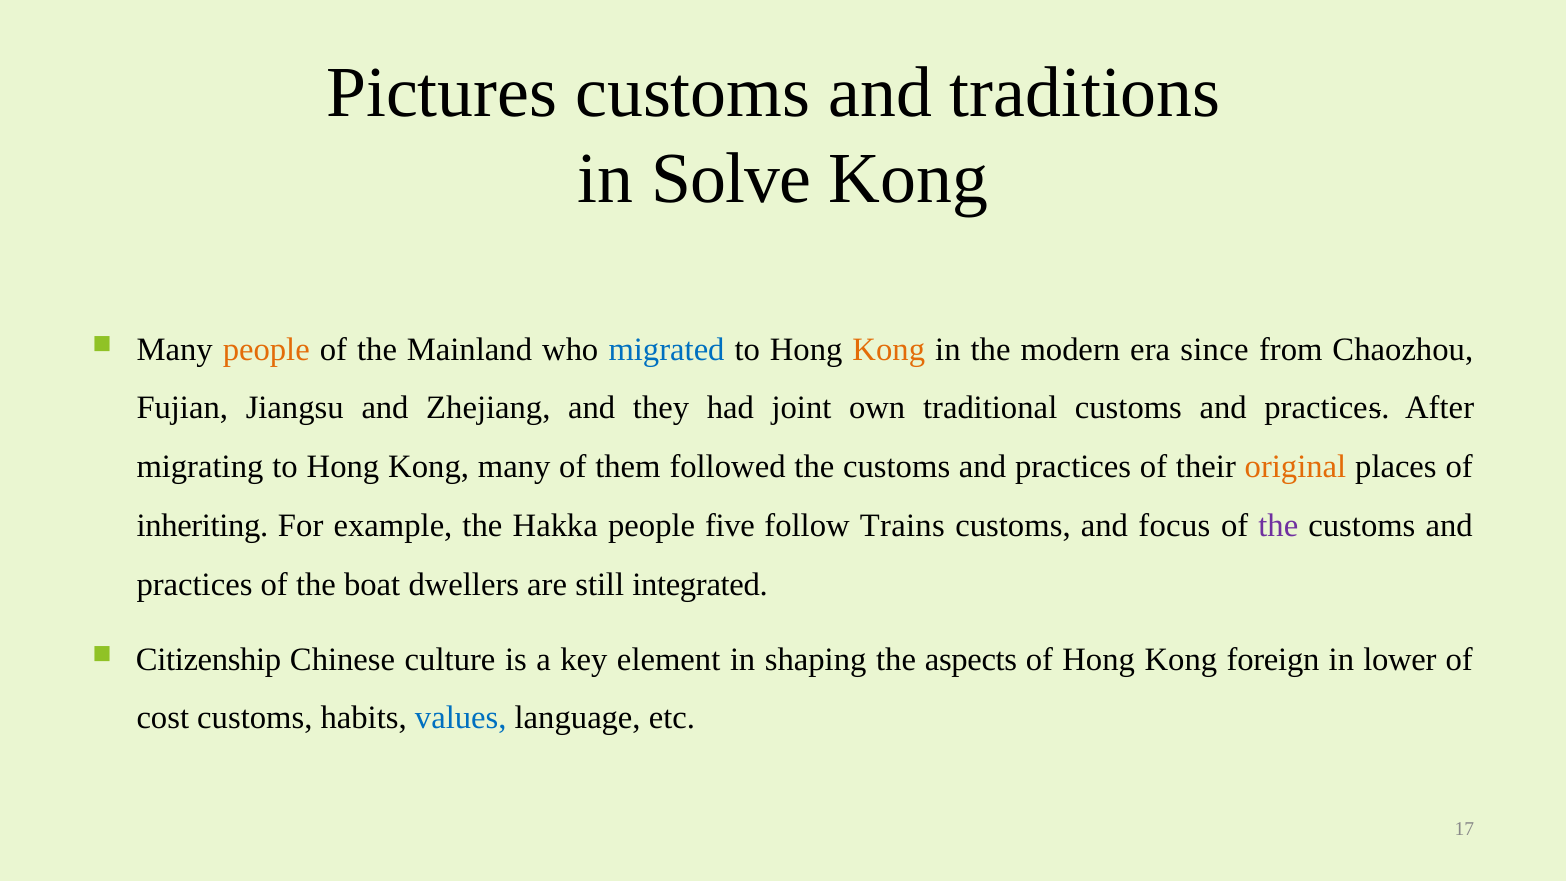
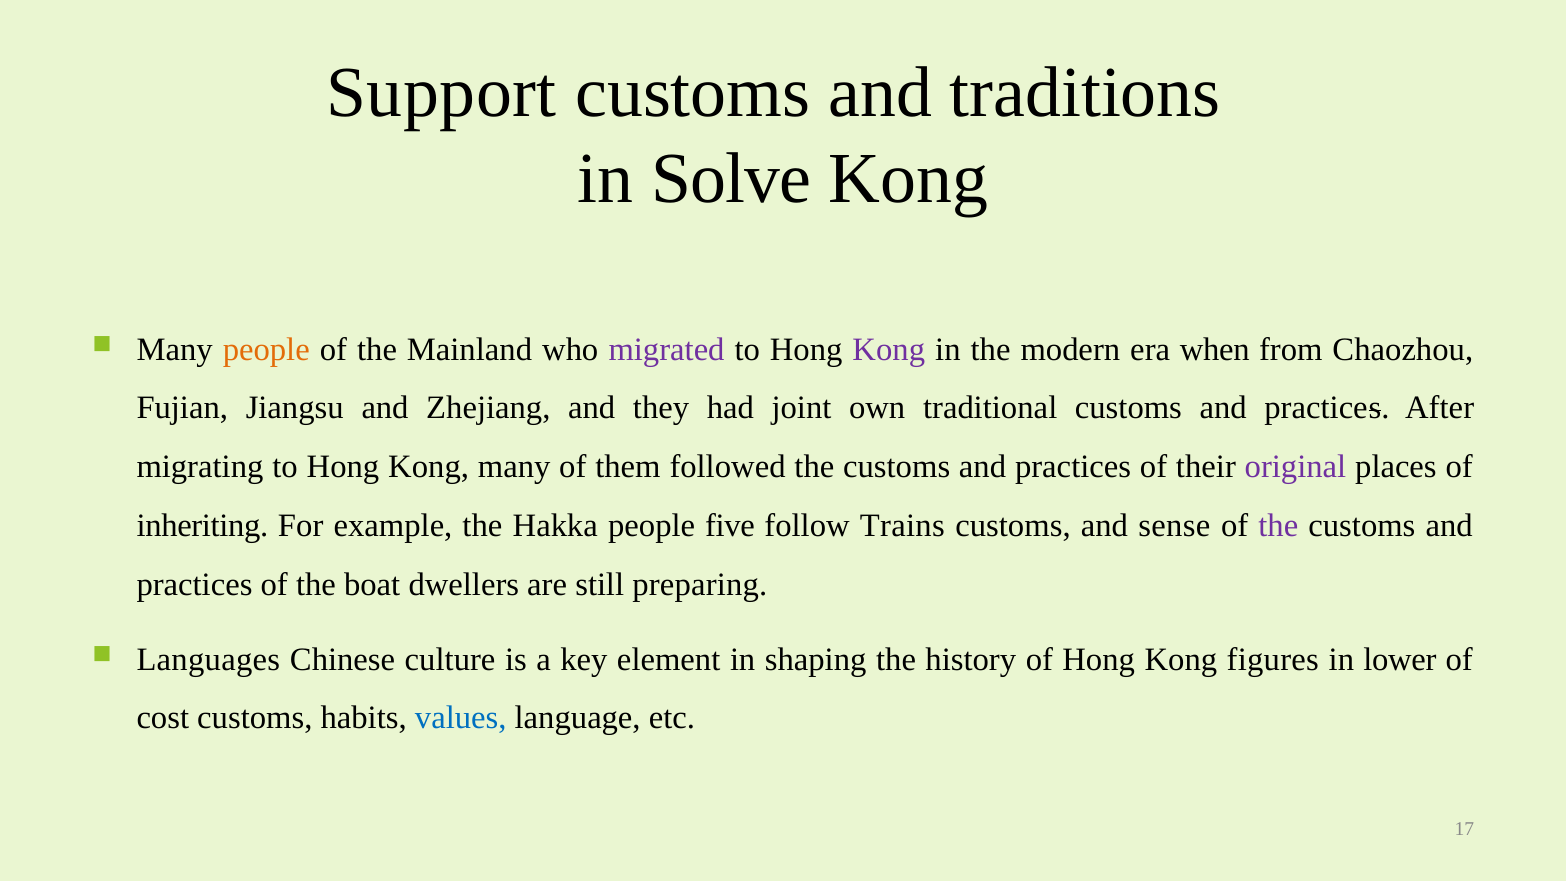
Pictures: Pictures -> Support
migrated colour: blue -> purple
Kong at (889, 349) colour: orange -> purple
since: since -> when
original colour: orange -> purple
focus: focus -> sense
integrated: integrated -> preparing
Citizenship: Citizenship -> Languages
aspects: aspects -> history
foreign: foreign -> figures
